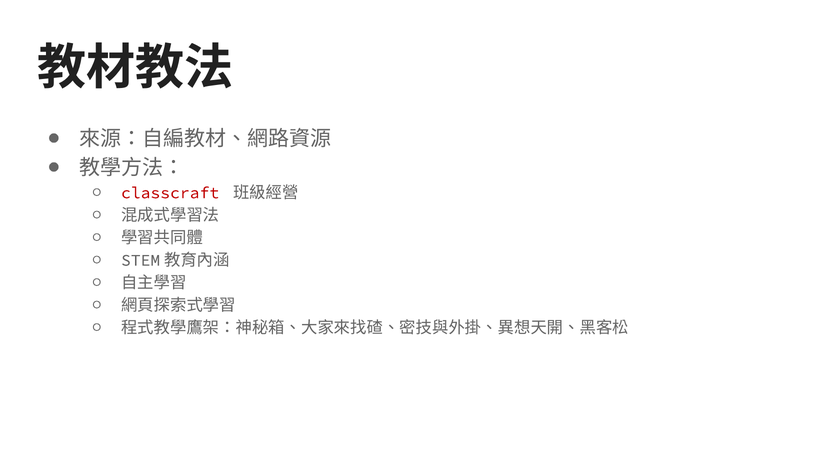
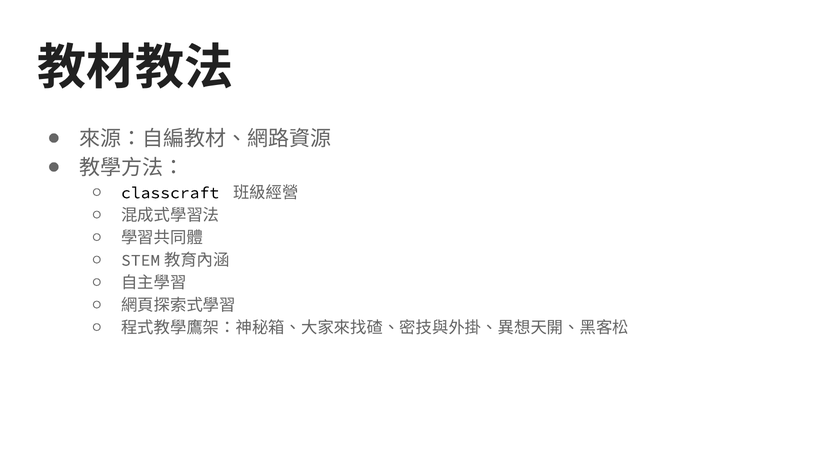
classcraft colour: red -> black
